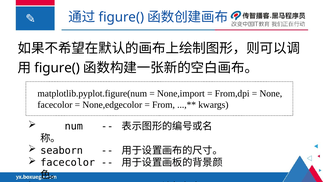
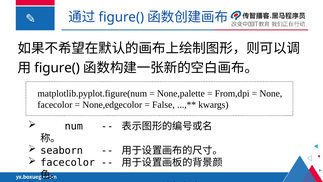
None,import: None,import -> None,palette
From: From -> False
